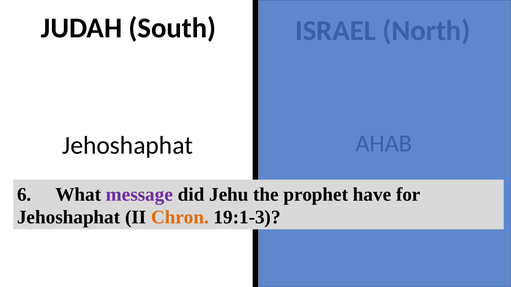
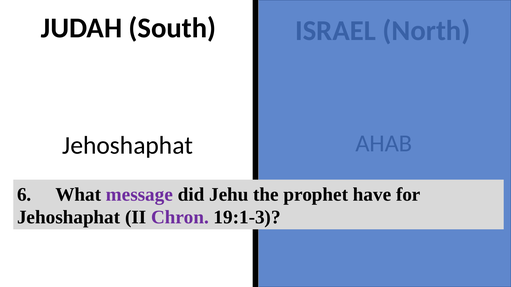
Chron colour: orange -> purple
